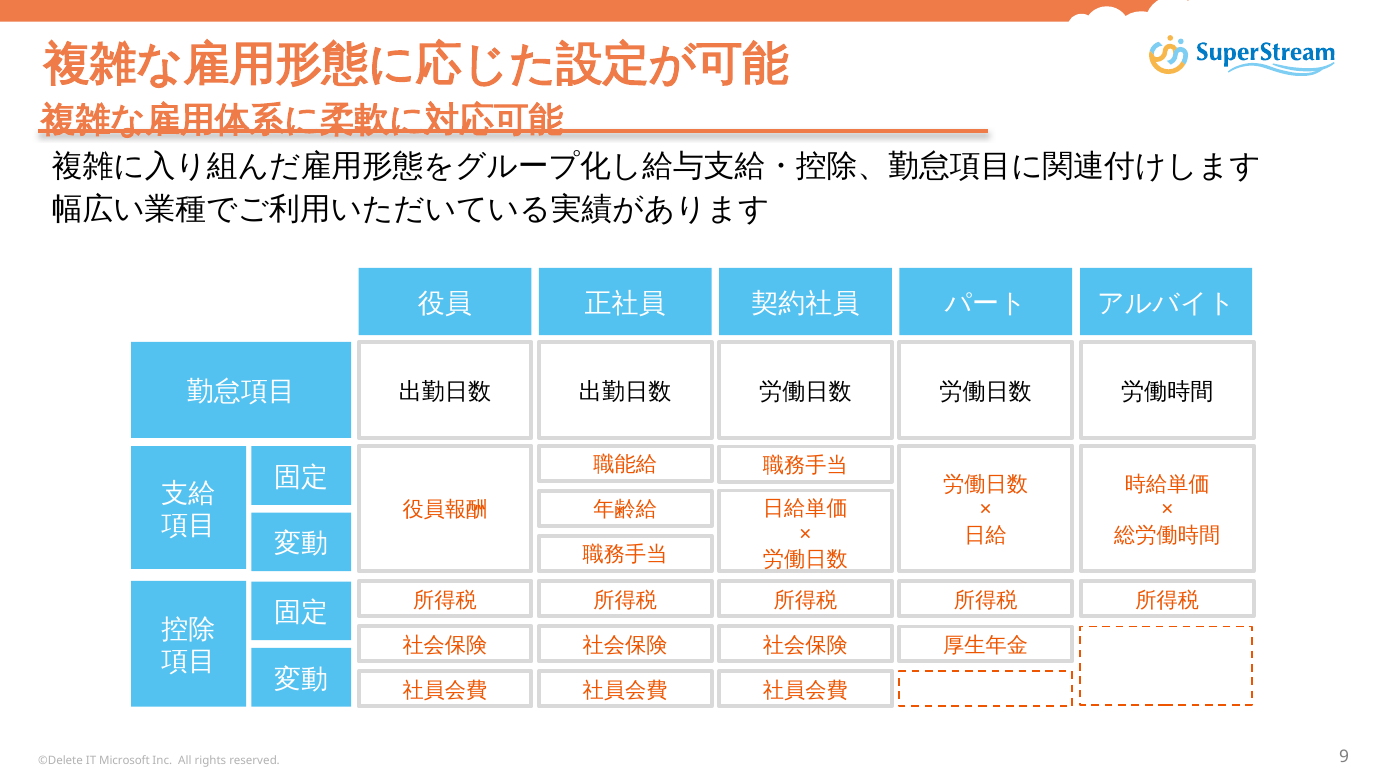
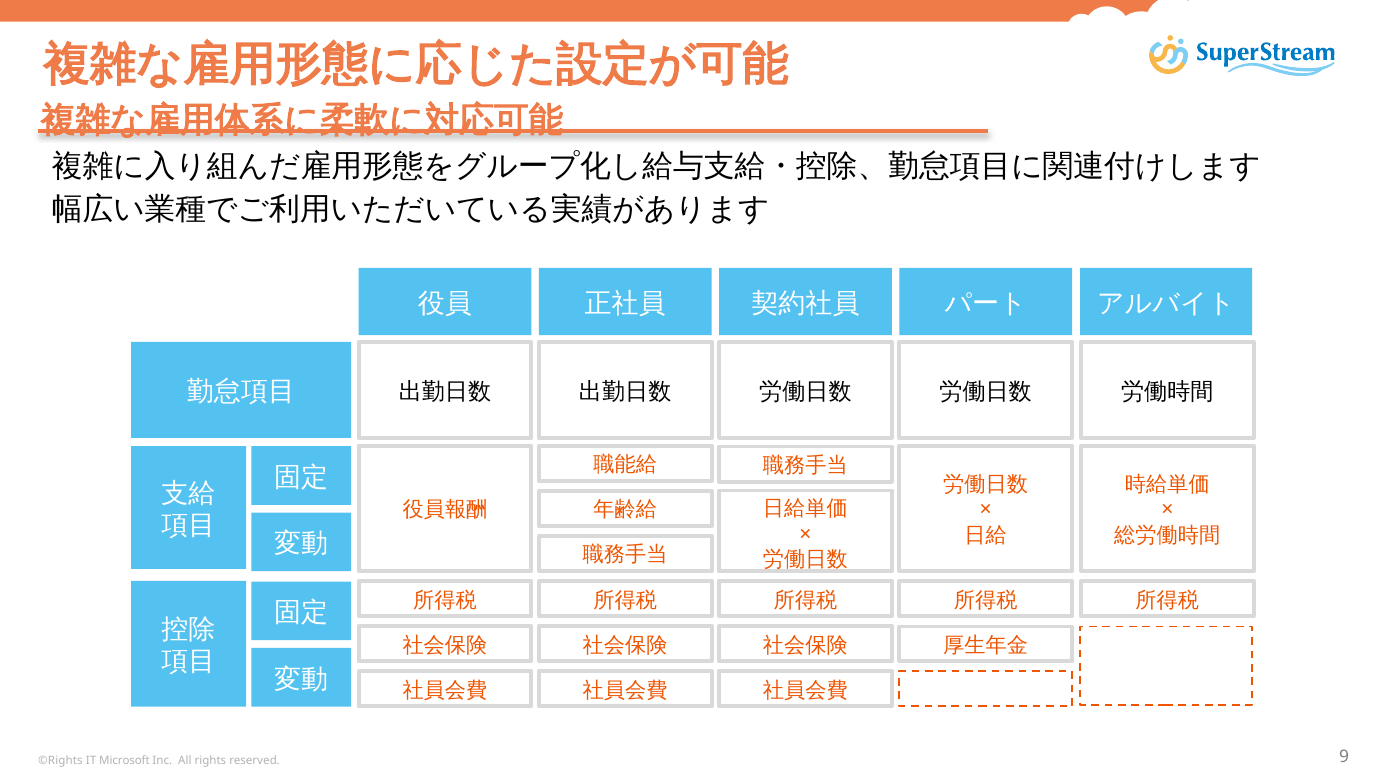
©Delete: ©Delete -> ©Rights
